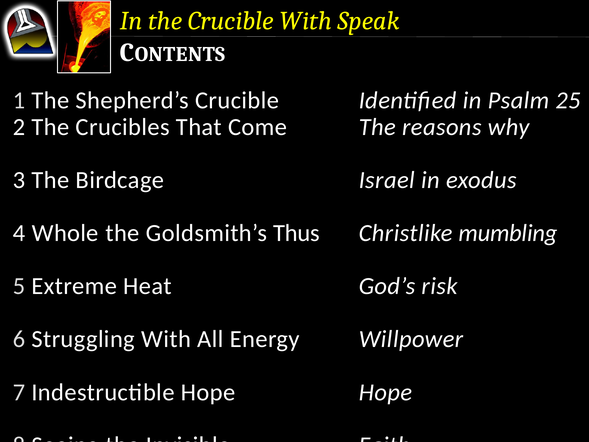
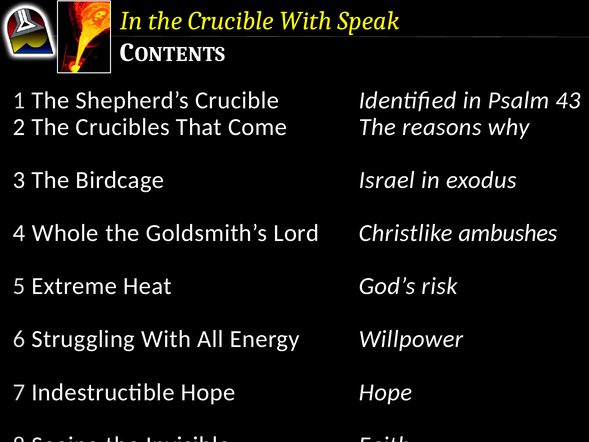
25: 25 -> 43
Thus: Thus -> Lord
mumbling: mumbling -> ambushes
